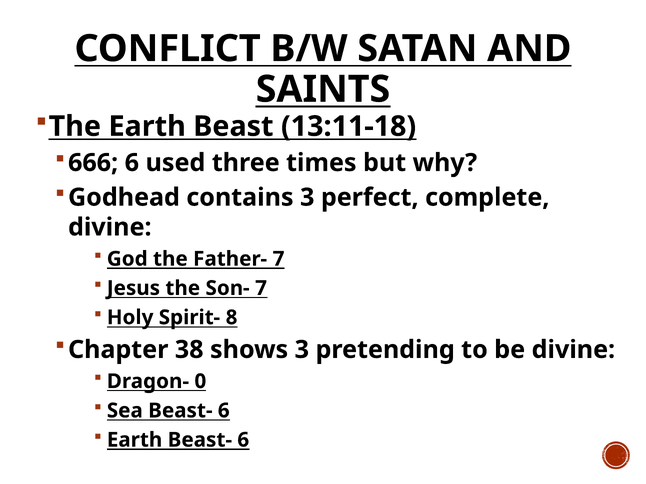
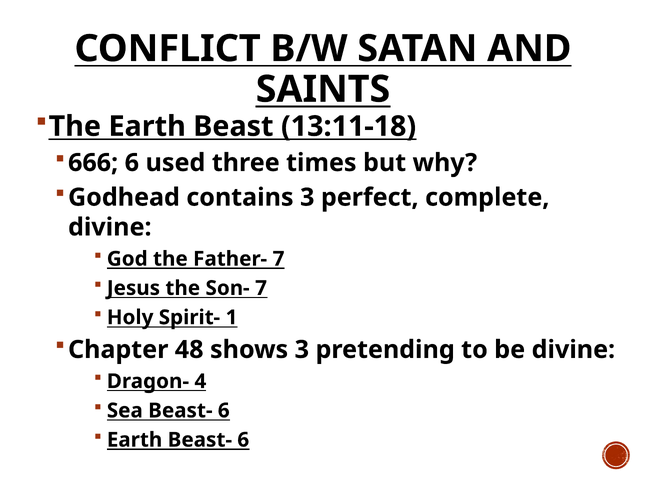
8: 8 -> 1
38: 38 -> 48
0: 0 -> 4
